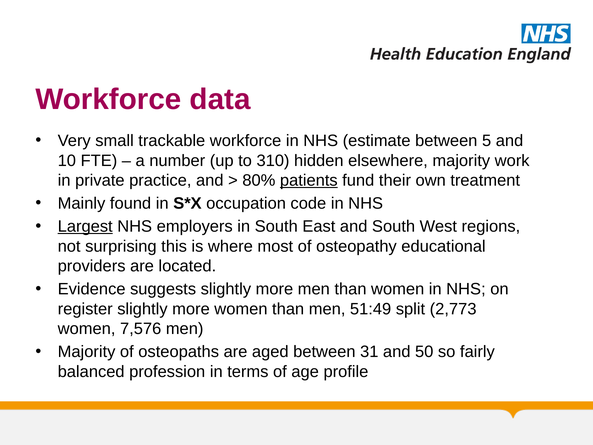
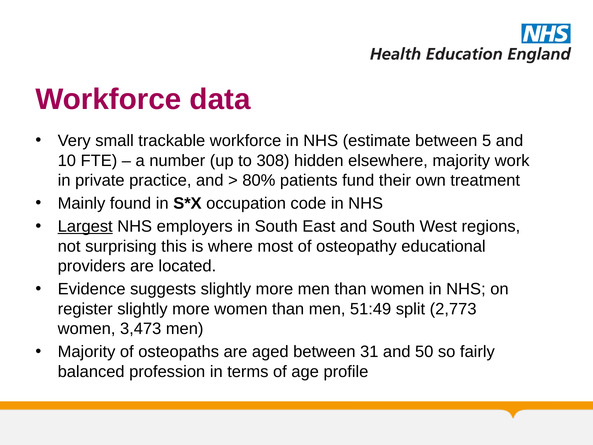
310: 310 -> 308
patients underline: present -> none
7,576: 7,576 -> 3,473
